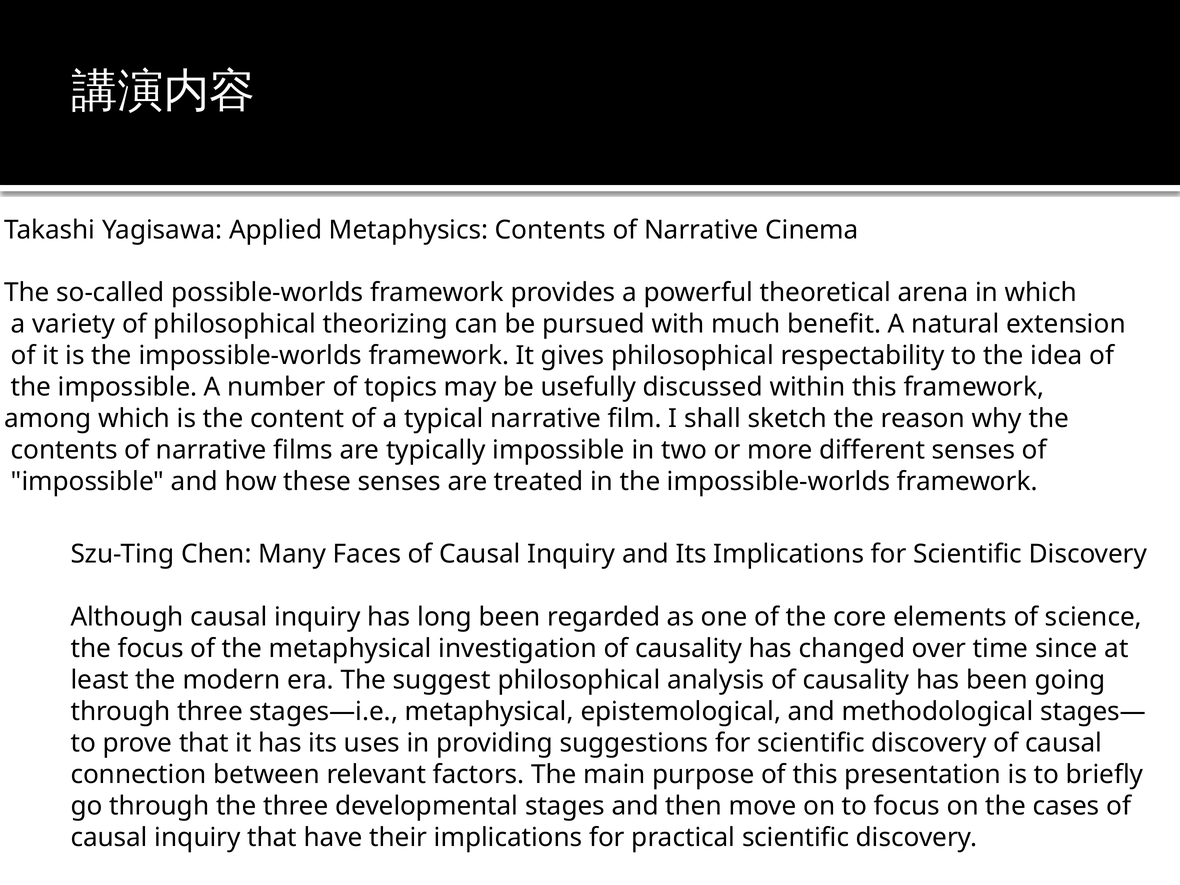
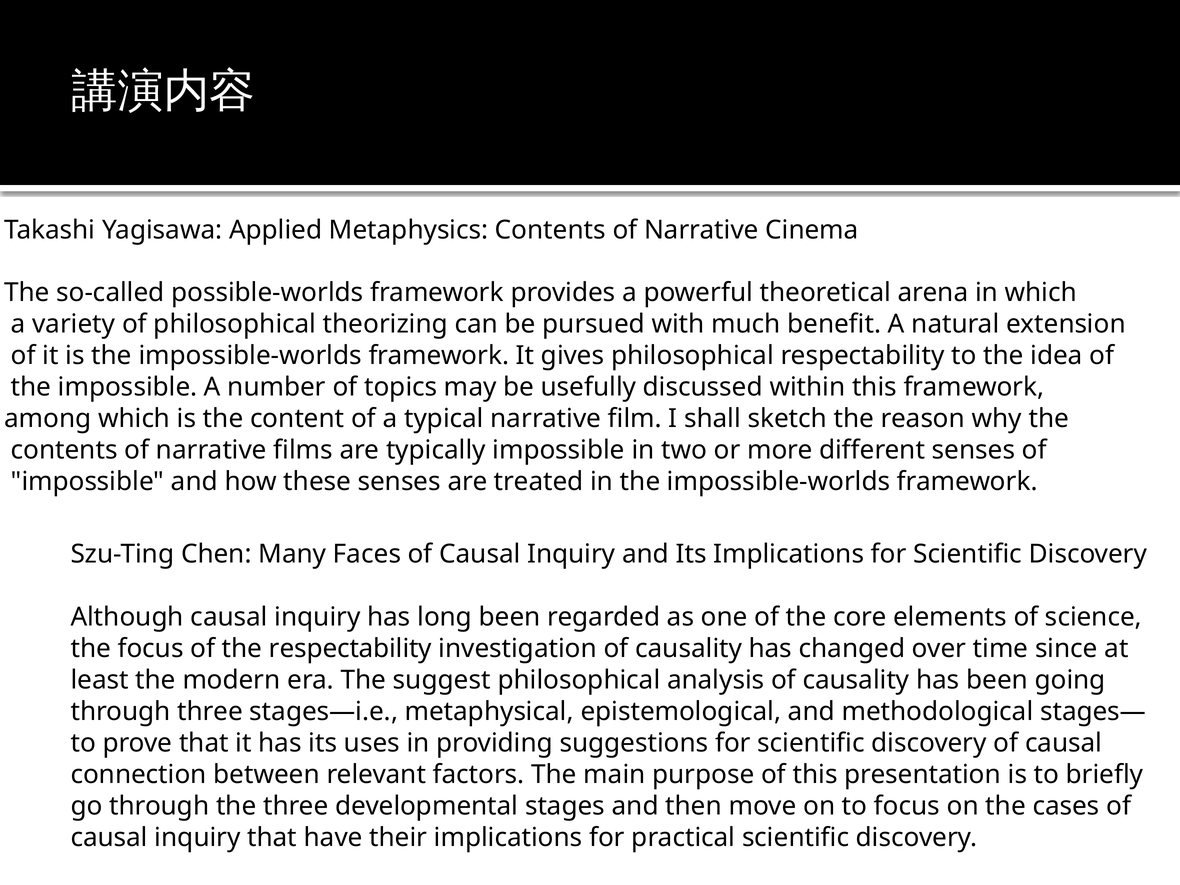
the metaphysical: metaphysical -> respectability
